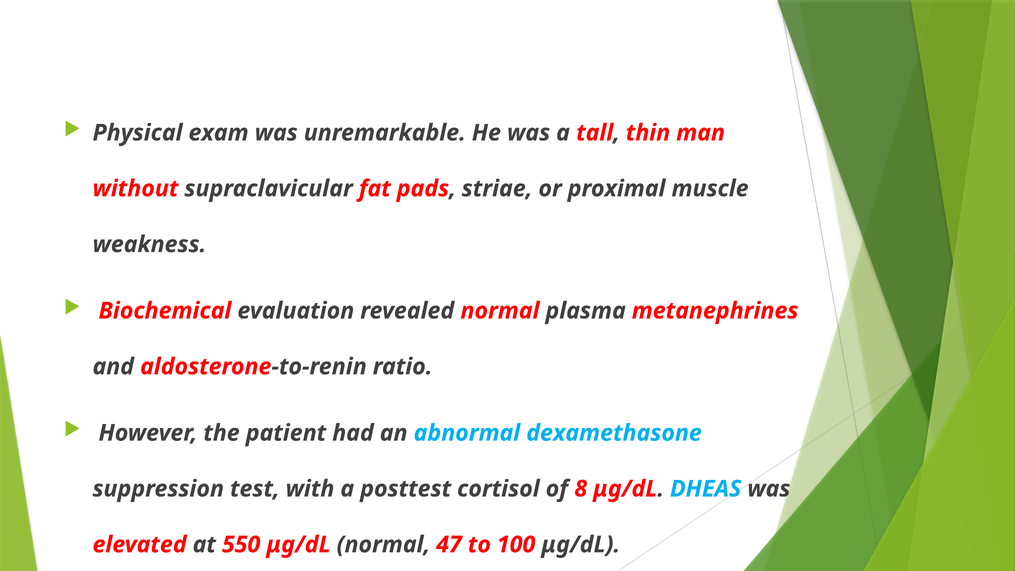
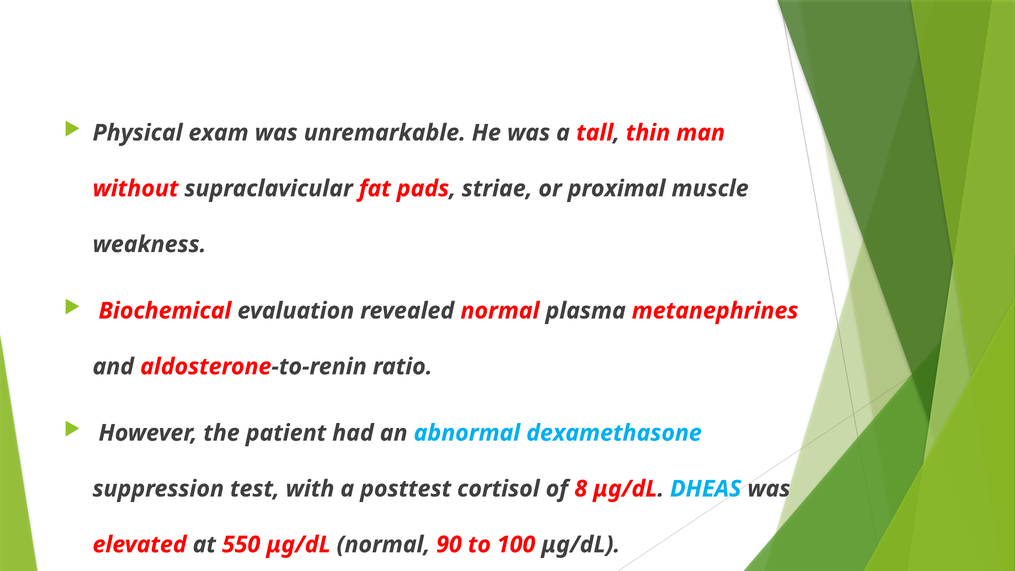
47: 47 -> 90
